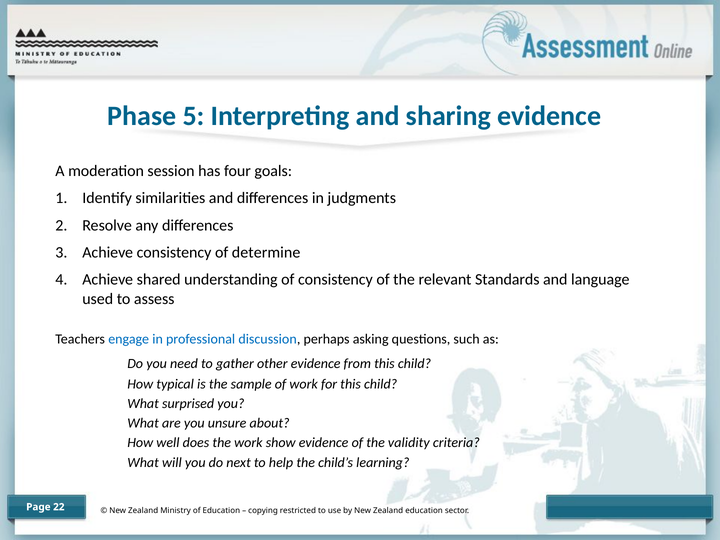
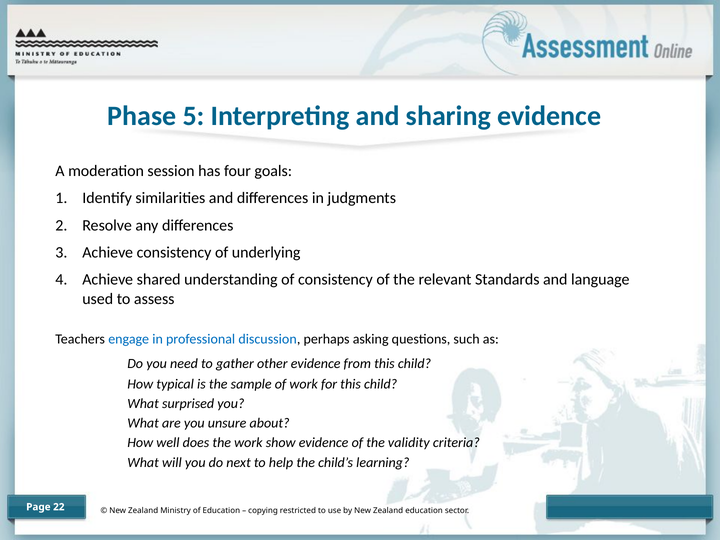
determine: determine -> underlying
